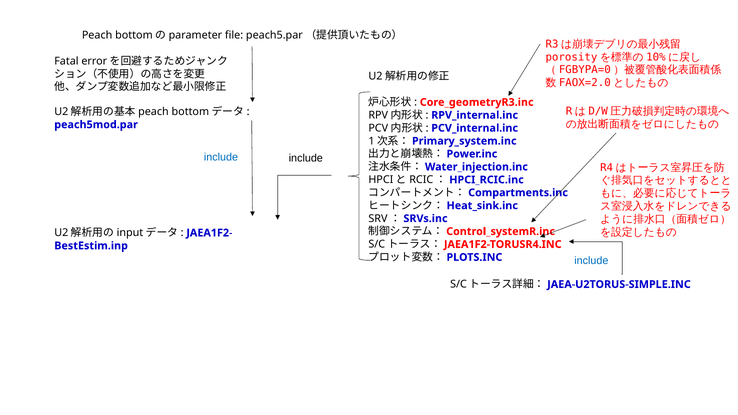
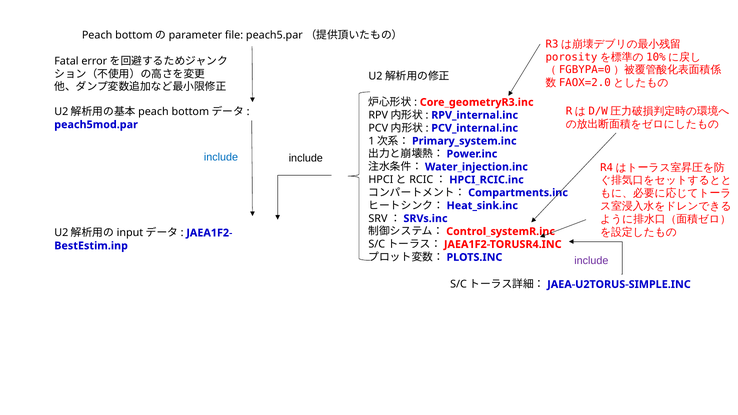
include at (591, 261) colour: blue -> purple
